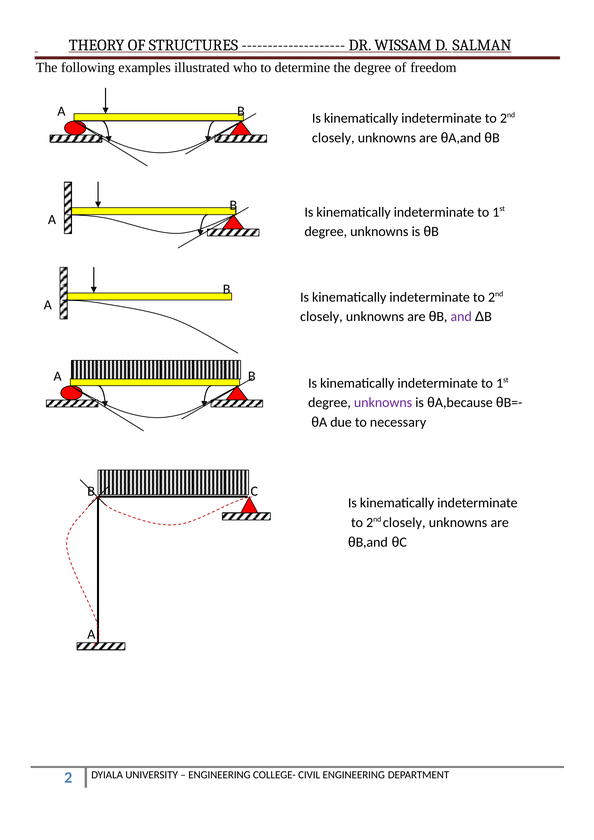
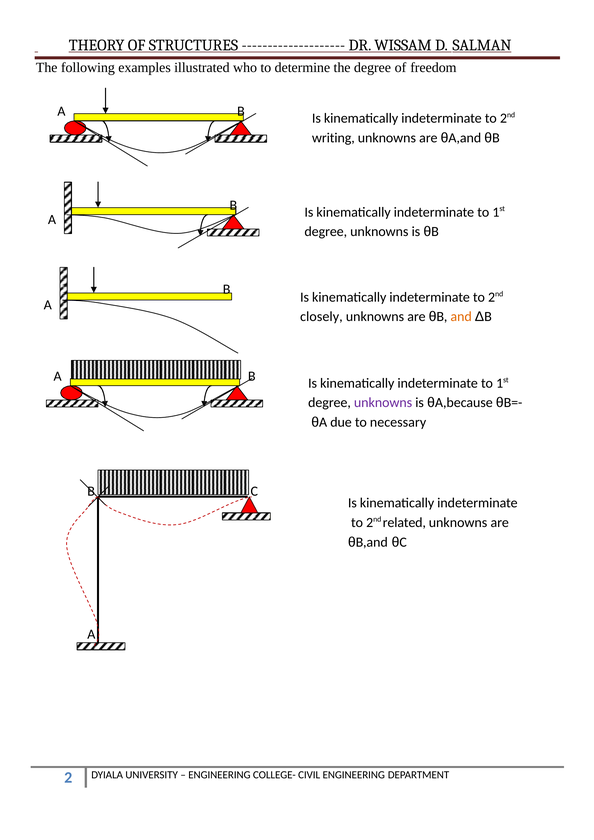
closely at (333, 138): closely -> writing
and colour: purple -> orange
closely at (404, 523): closely -> related
